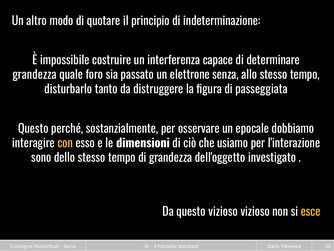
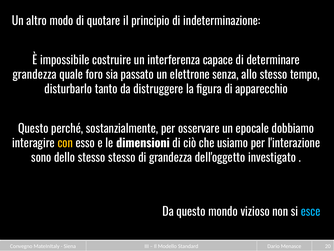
passeggiata: passeggiata -> apparecchio
dello stesso tempo: tempo -> stesso
questo vizioso: vizioso -> mondo
esce colour: yellow -> light blue
